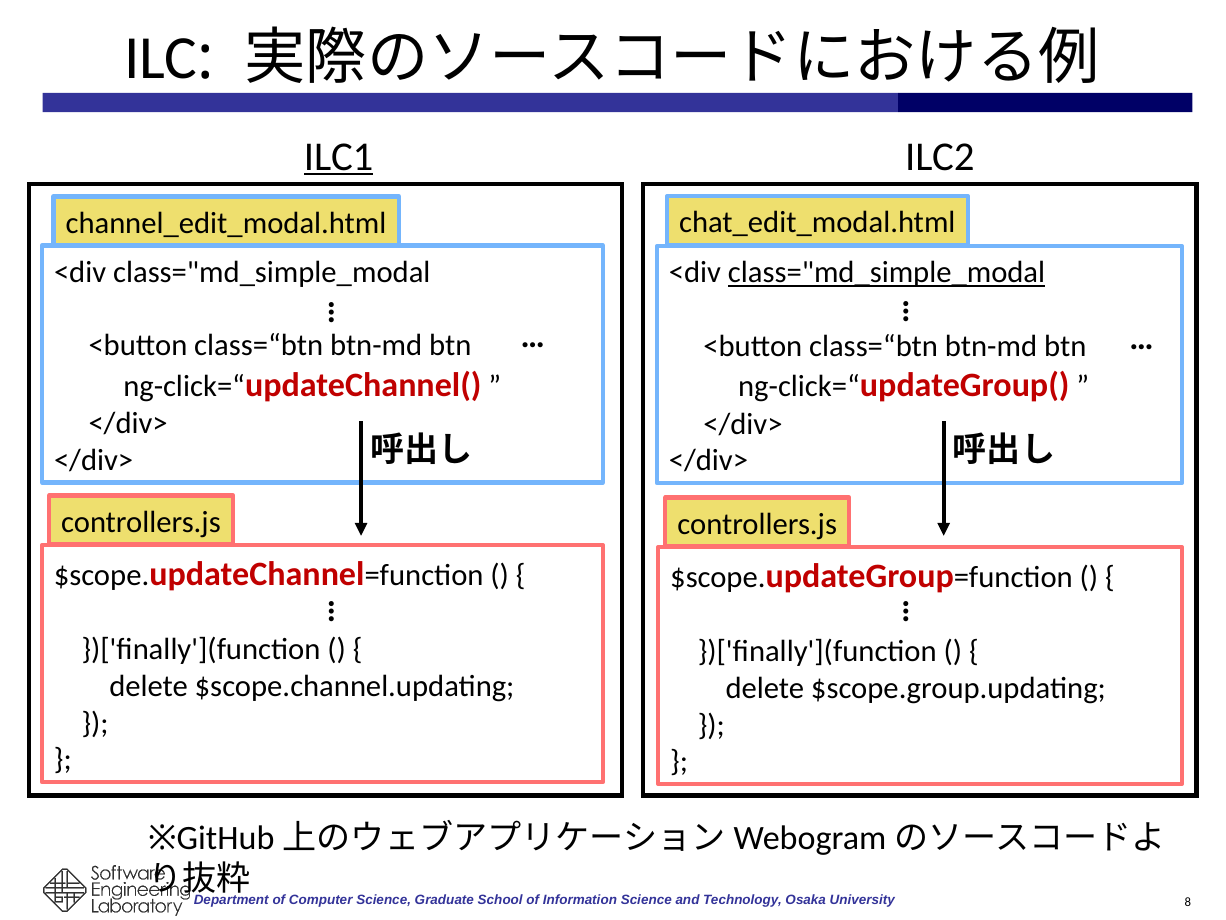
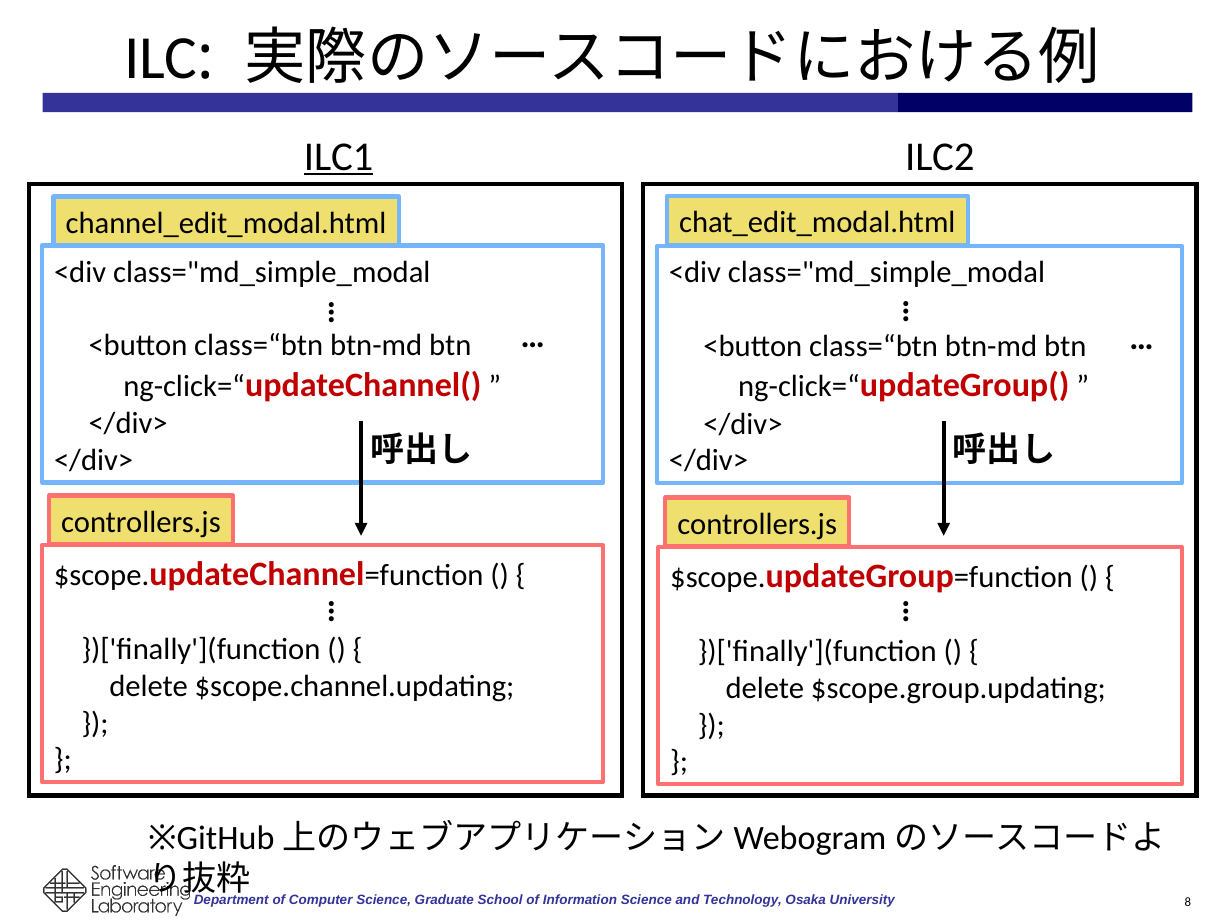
class="md_simple_modal at (887, 273) underline: present -> none
